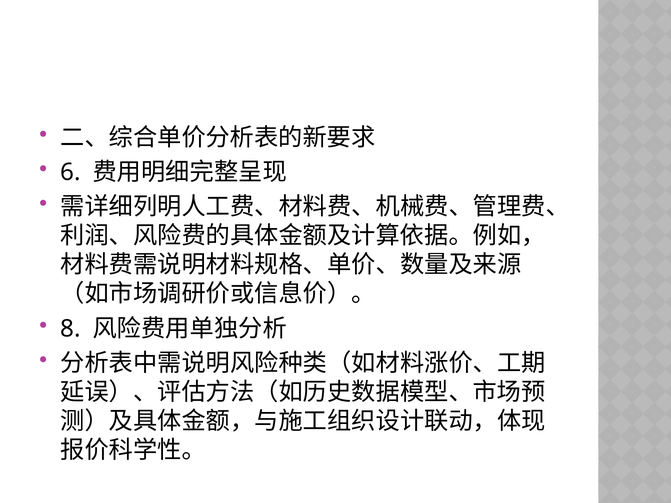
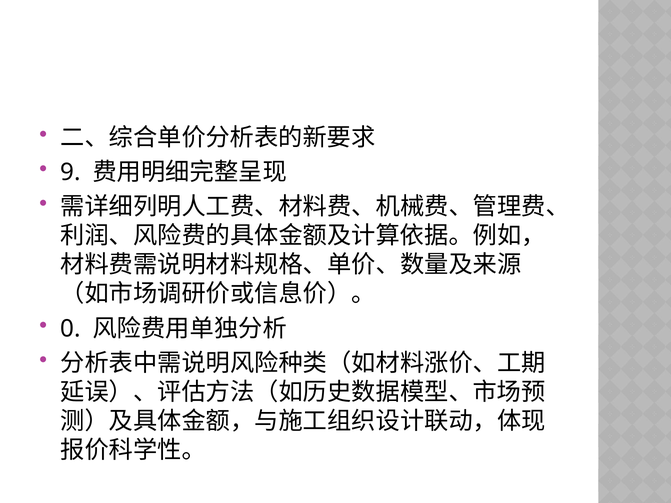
6: 6 -> 9
8: 8 -> 0
